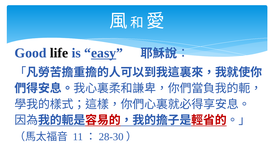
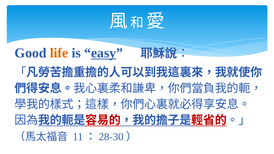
life colour: black -> orange
